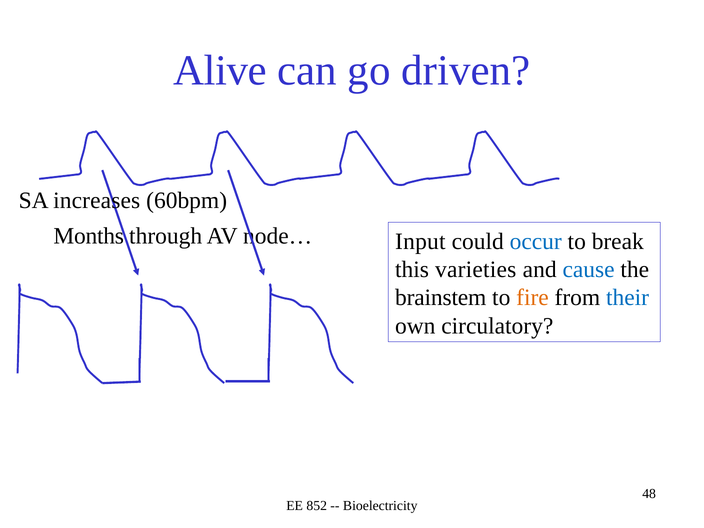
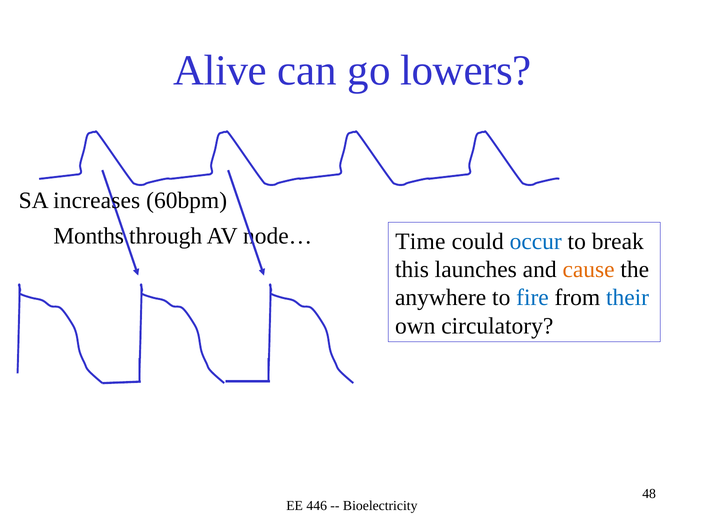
driven: driven -> lowers
Input: Input -> Time
varieties: varieties -> launches
cause colour: blue -> orange
brainstem: brainstem -> anywhere
fire colour: orange -> blue
852: 852 -> 446
